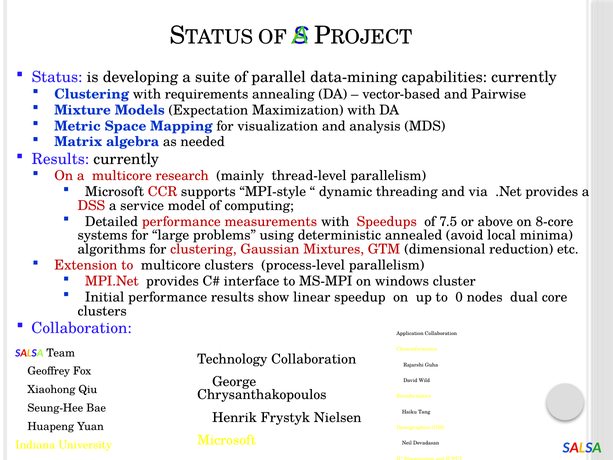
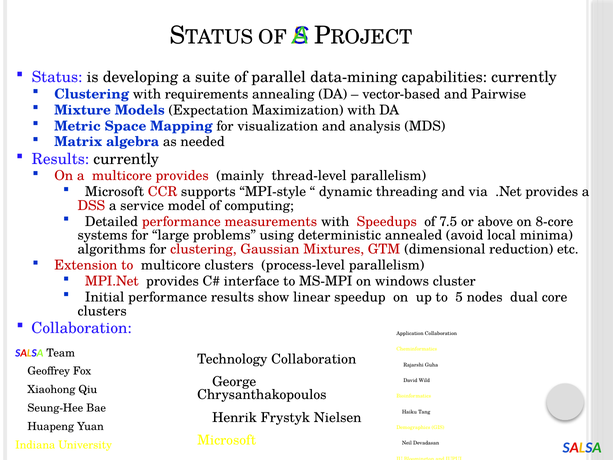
multicore research: research -> provides
0: 0 -> 5
